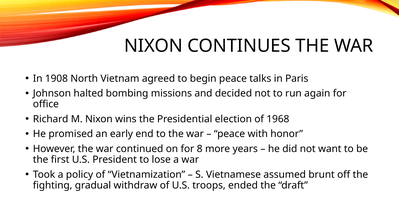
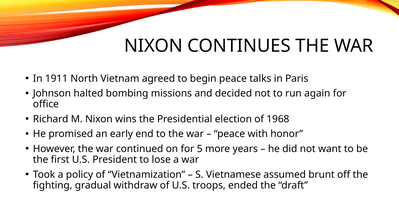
1908: 1908 -> 1911
8: 8 -> 5
